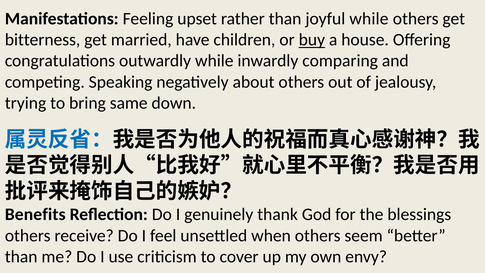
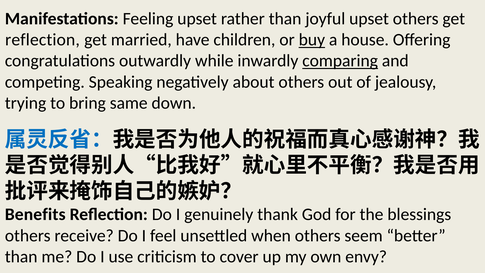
joyful while: while -> upset
bitterness at (43, 40): bitterness -> reflection
comparing underline: none -> present
